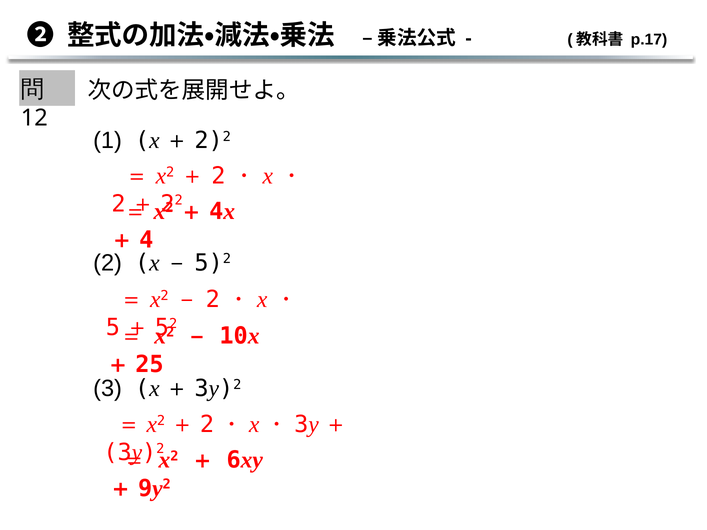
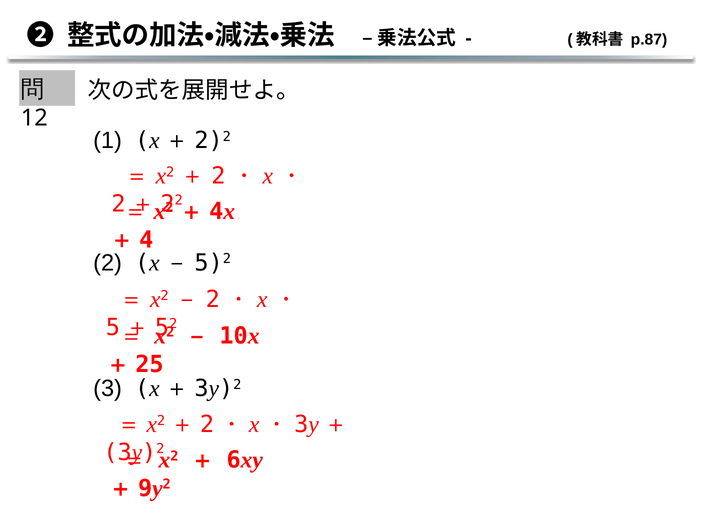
p.17: p.17 -> p.87
